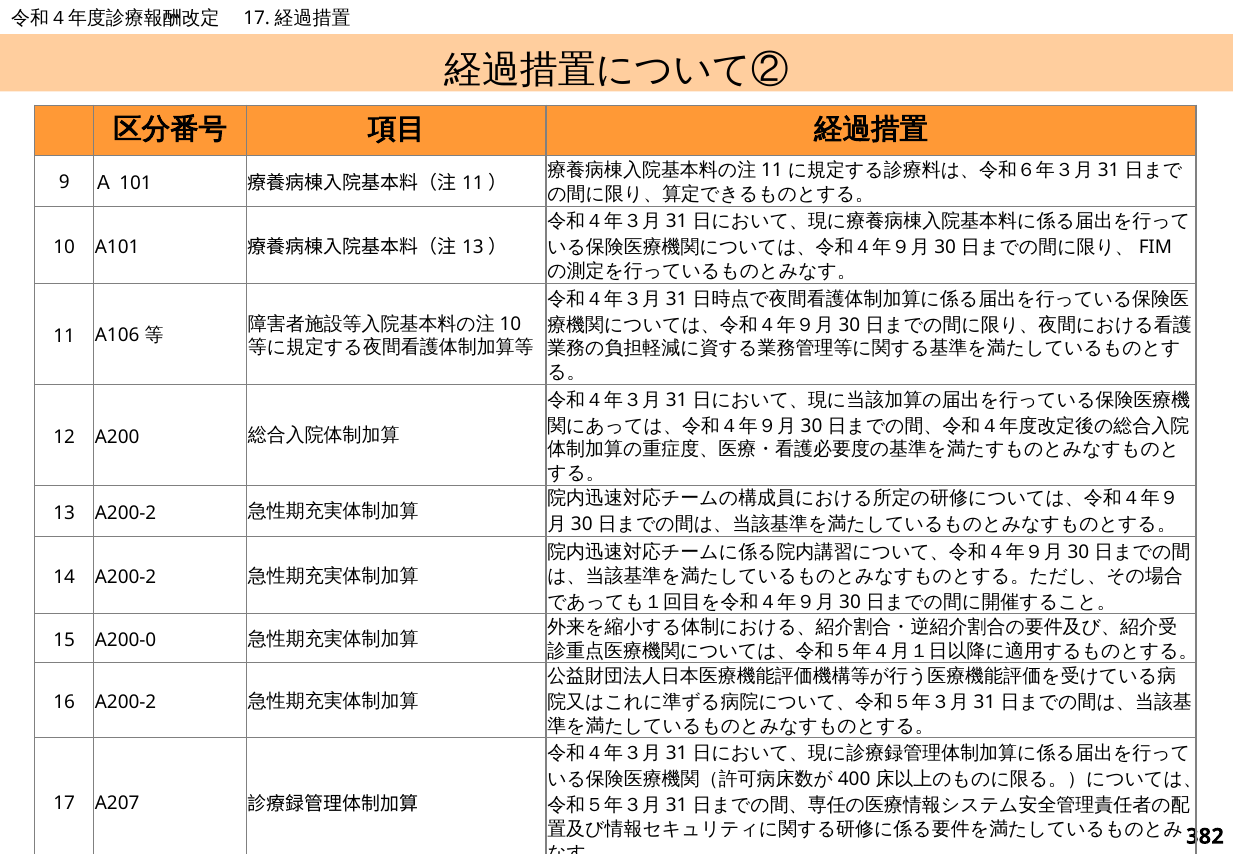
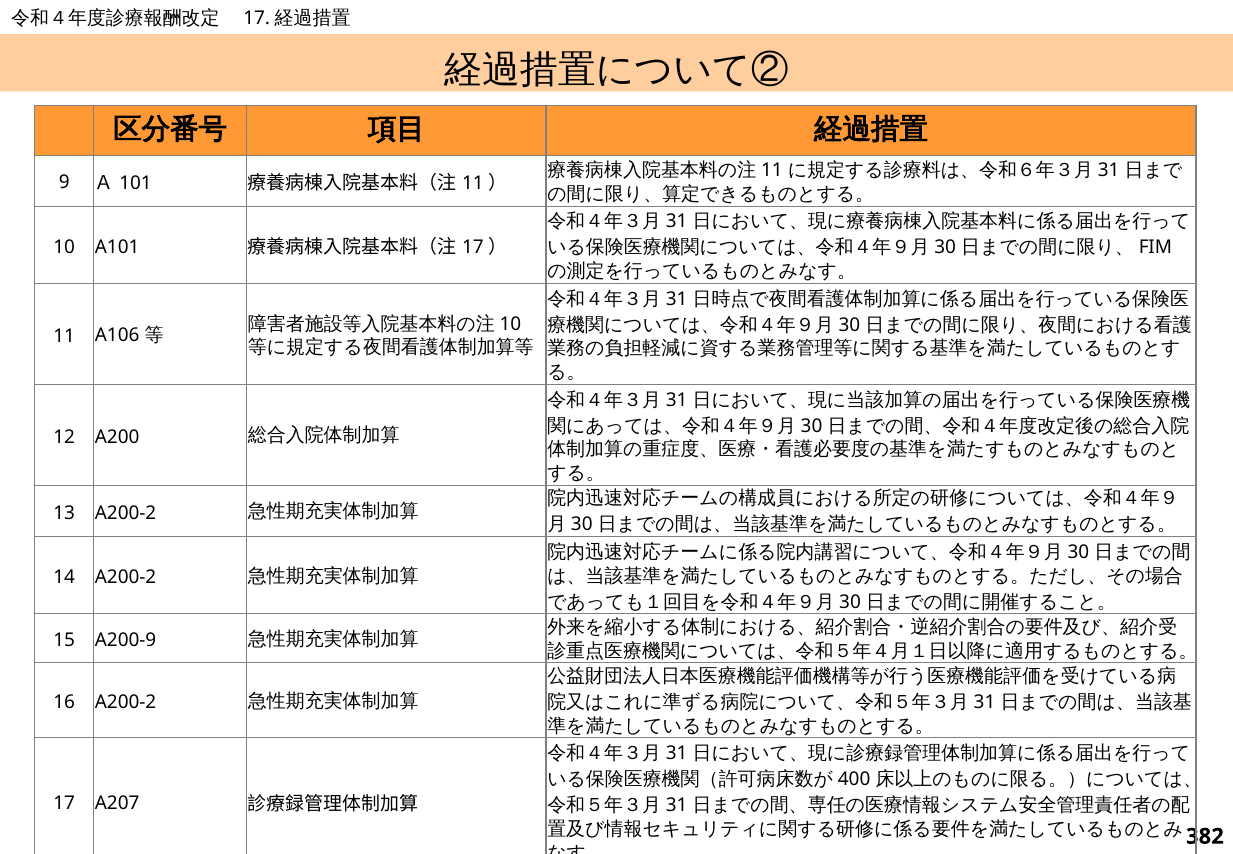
13 at (473, 247): 13 -> 17
A200-0: A200-0 -> A200-9
